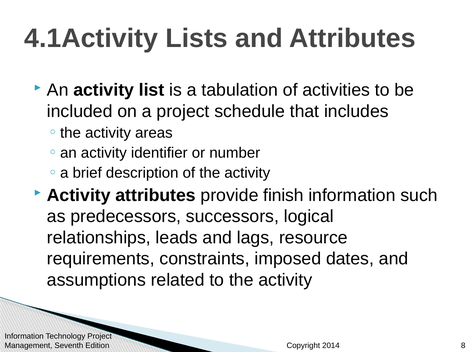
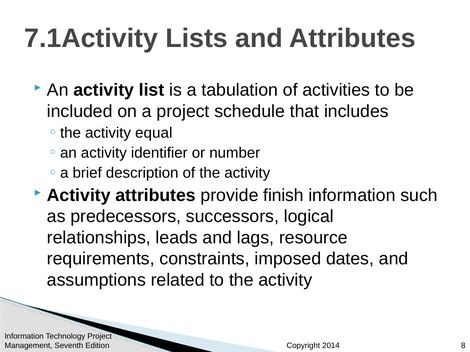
4.1Activity: 4.1Activity -> 7.1Activity
areas: areas -> equal
